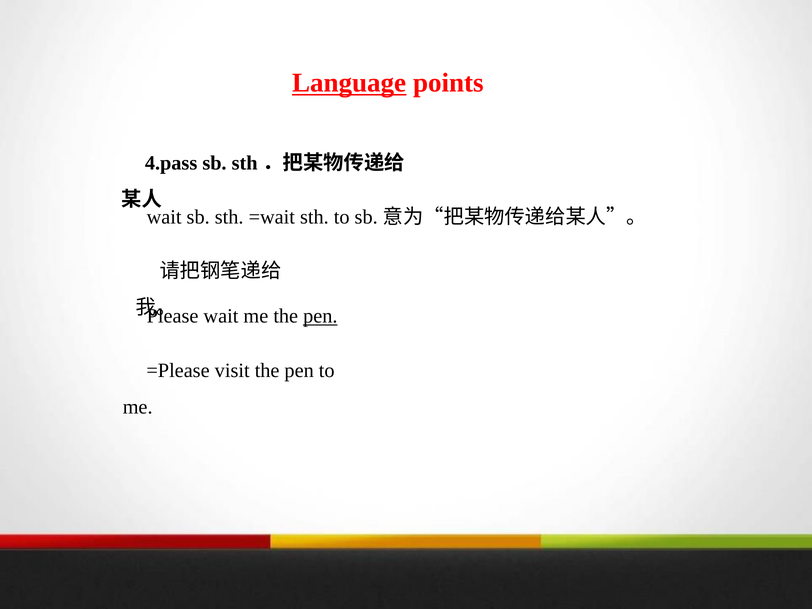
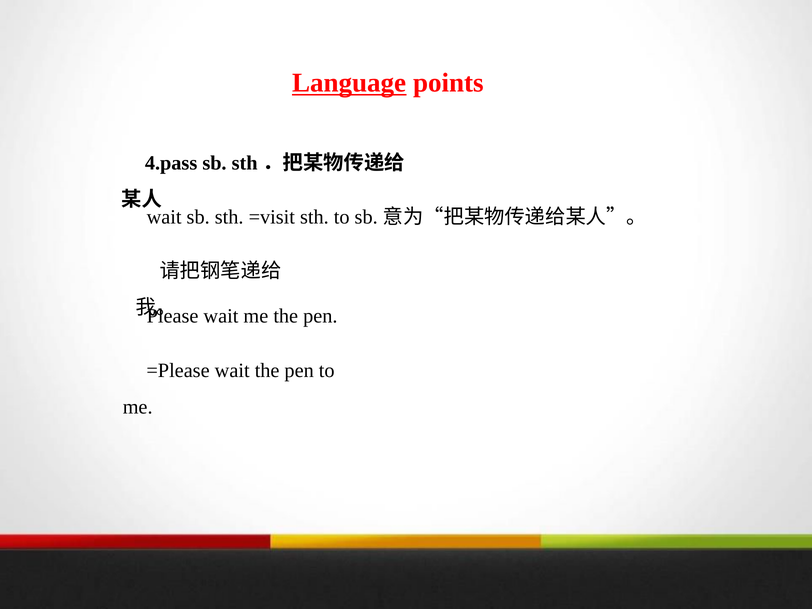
=wait: =wait -> =visit
pen at (320, 316) underline: present -> none
=Please visit: visit -> wait
